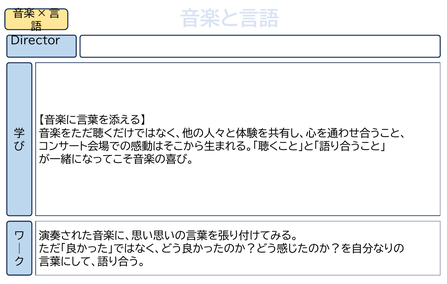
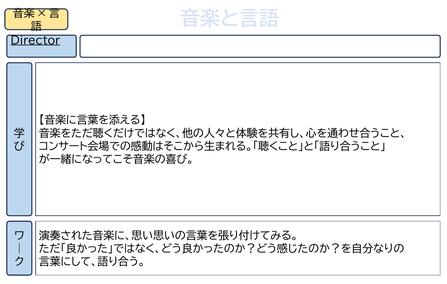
Director underline: none -> present
